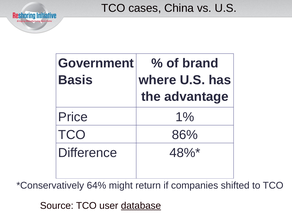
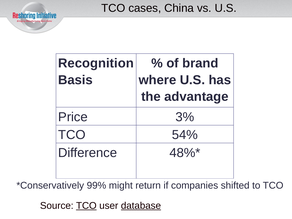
Government: Government -> Recognition
1%: 1% -> 3%
86%: 86% -> 54%
64%: 64% -> 99%
TCO at (86, 206) underline: none -> present
